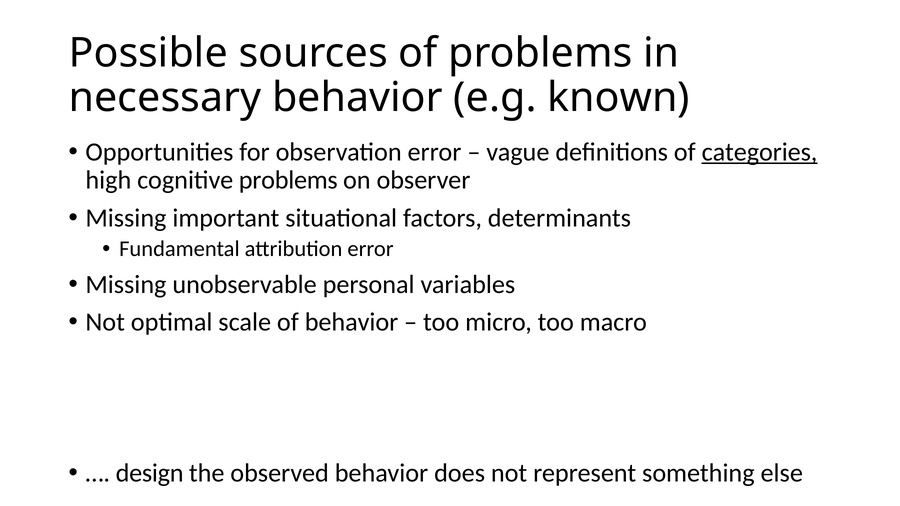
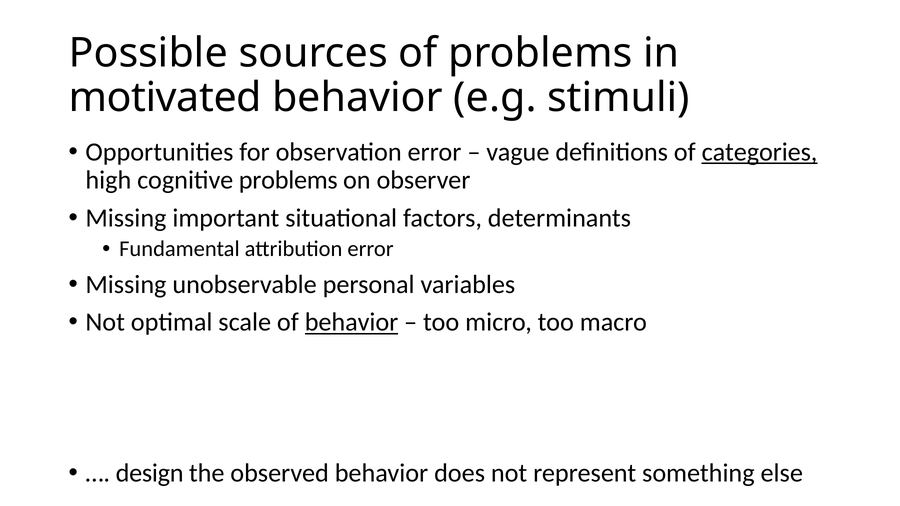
necessary: necessary -> motivated
known: known -> stimuli
behavior at (352, 322) underline: none -> present
